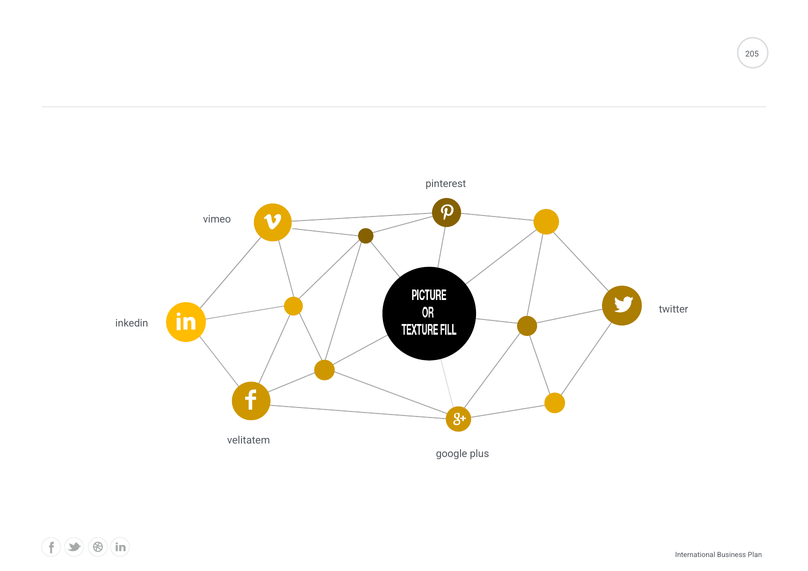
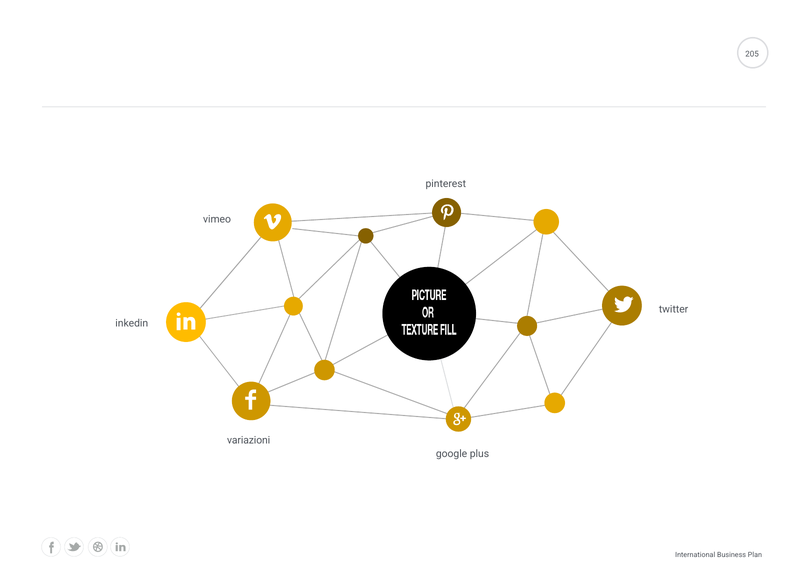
velitatem: velitatem -> variazioni
